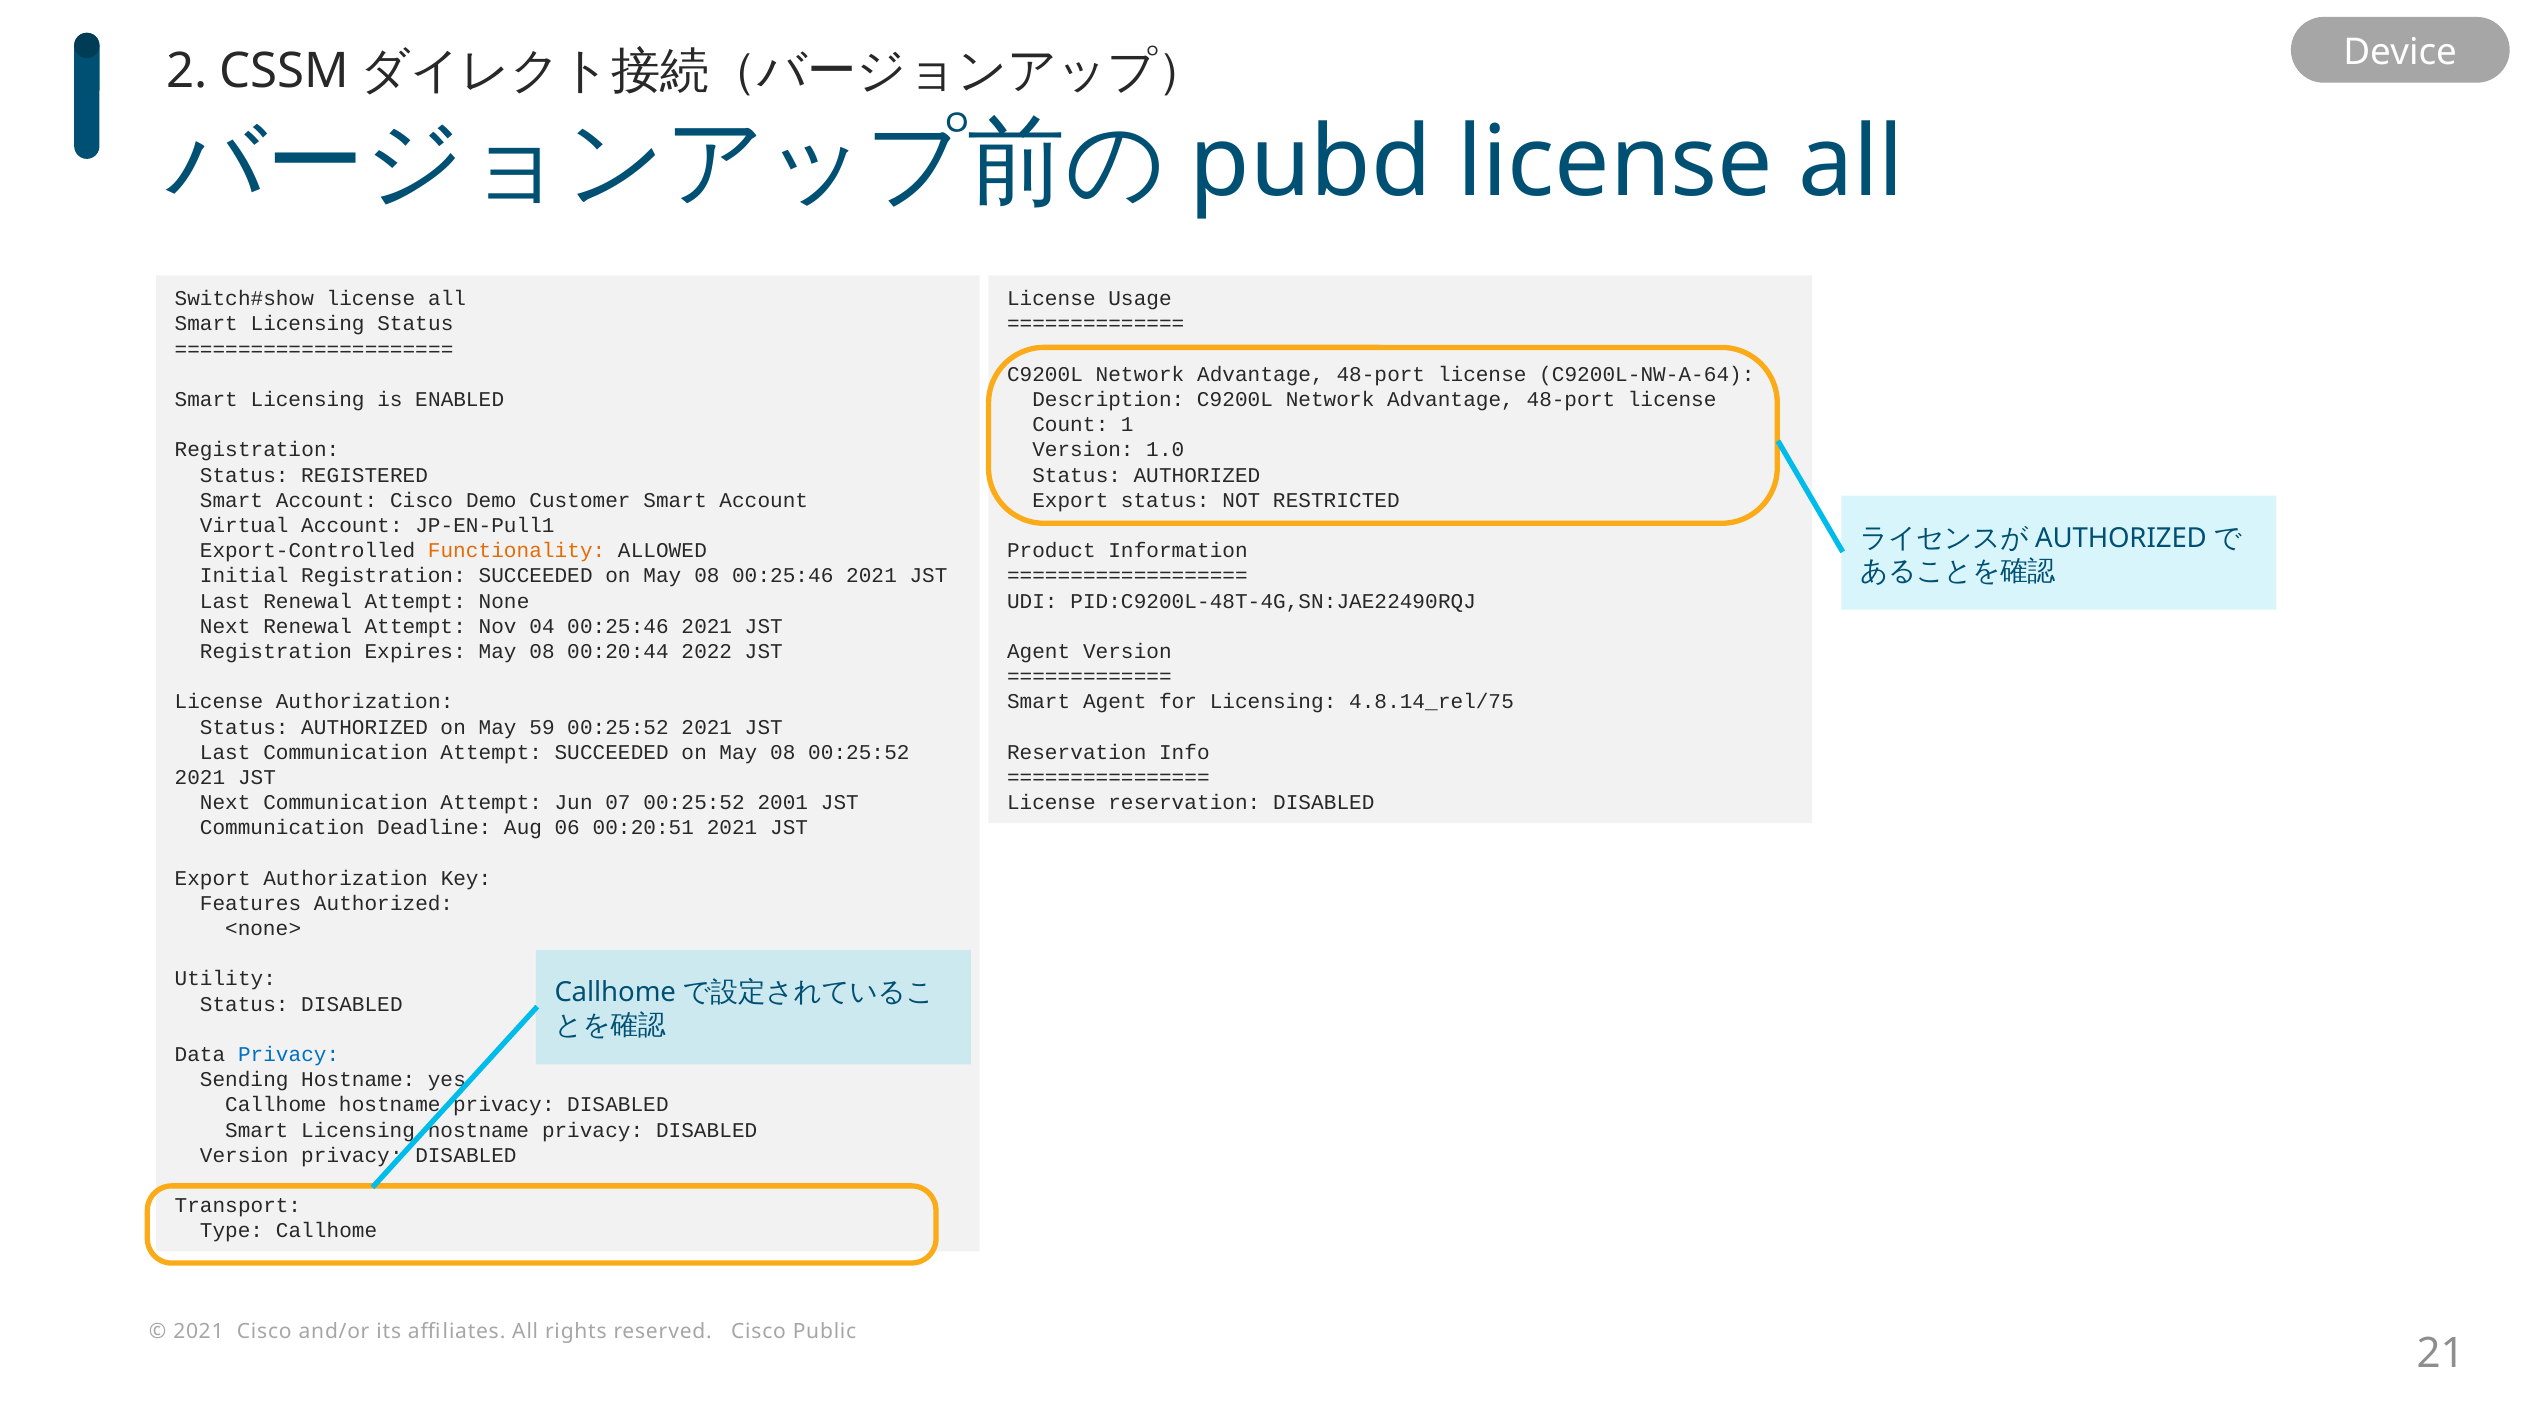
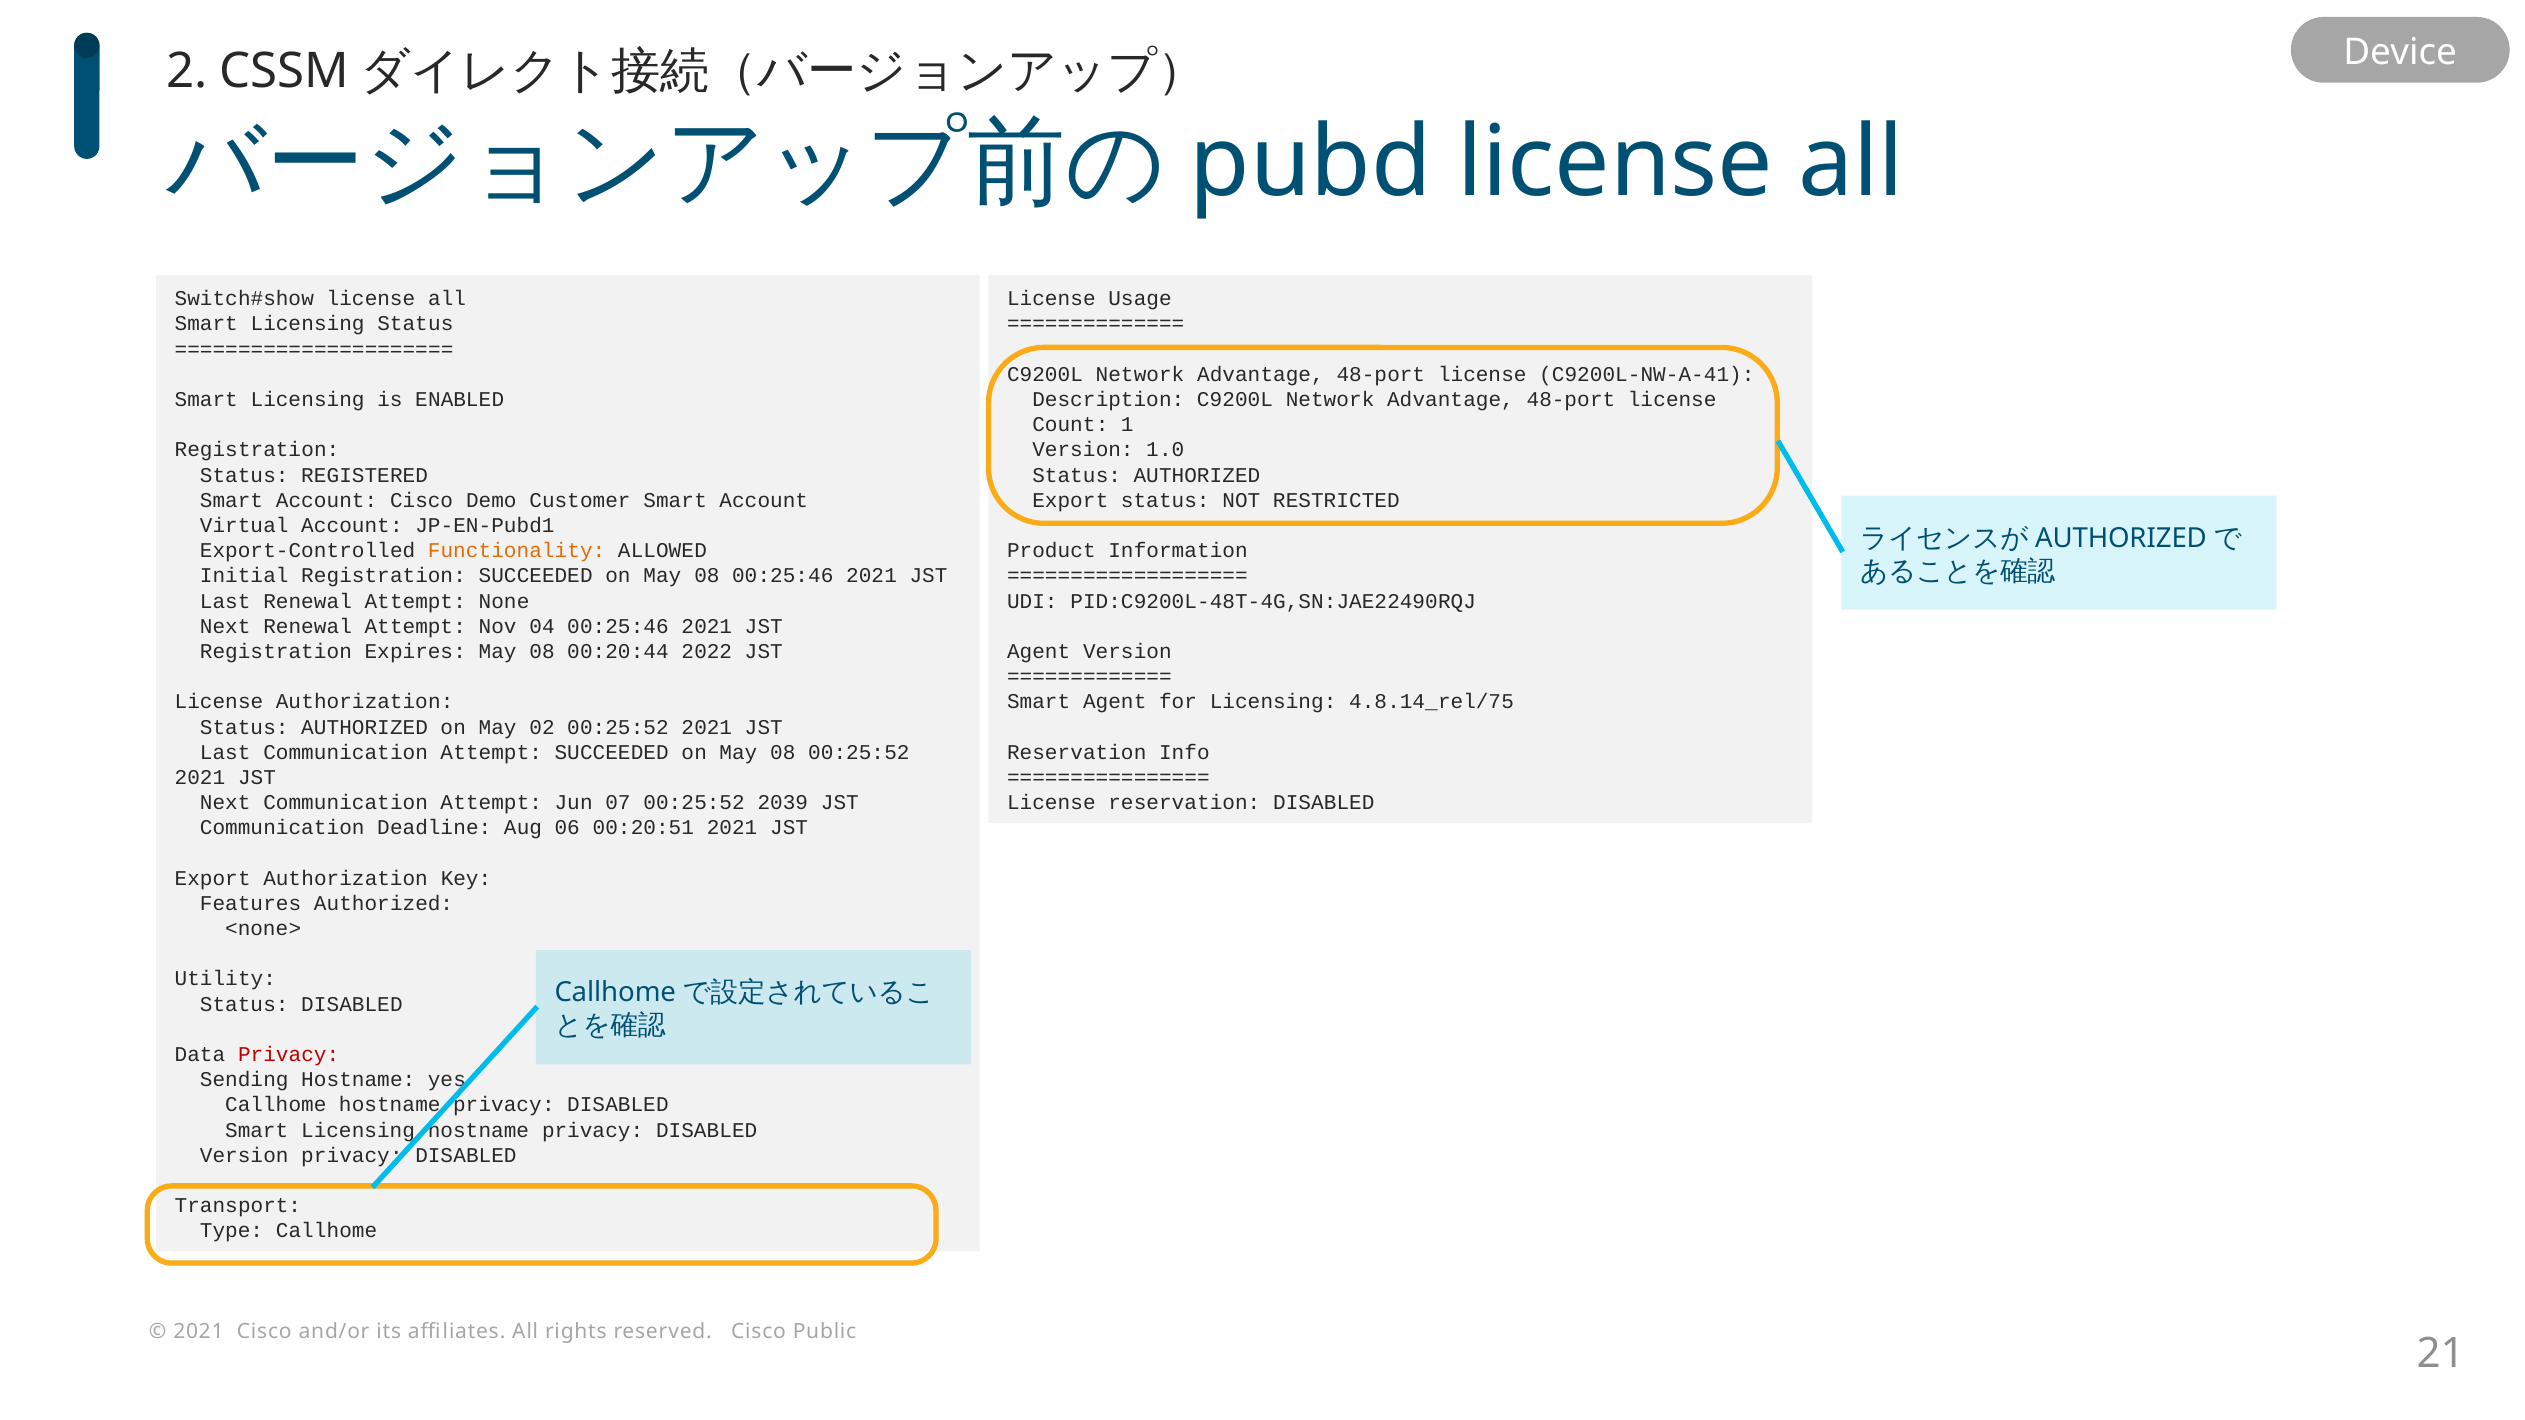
C9200L-NW-A-64: C9200L-NW-A-64 -> C9200L-NW-A-41
JP-EN-Pull1: JP-EN-Pull1 -> JP-EN-Pubd1
59: 59 -> 02
2001: 2001 -> 2039
Privacy at (289, 1055) colour: blue -> red
